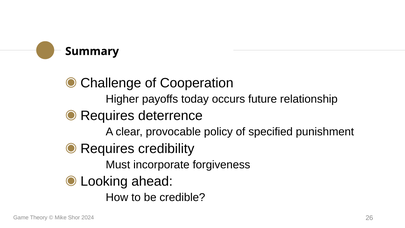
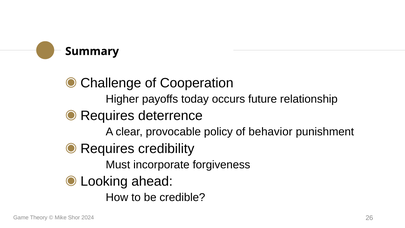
specified: specified -> behavior
